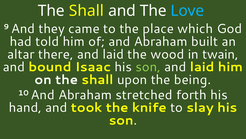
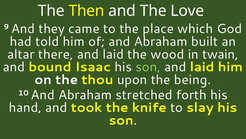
Shall at (86, 11): Shall -> Then
Love colour: light blue -> white
on the shall: shall -> thou
